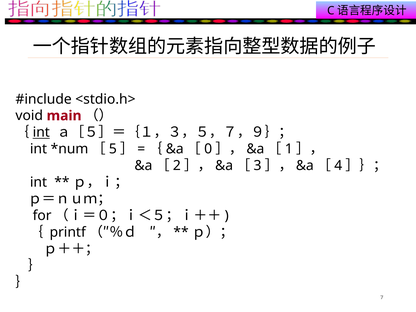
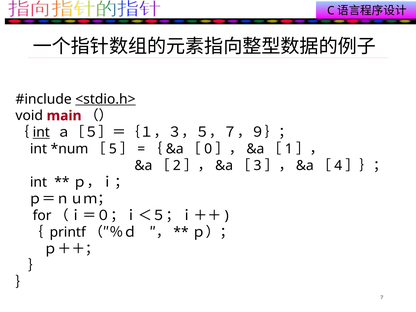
<stdio.h> underline: none -> present
